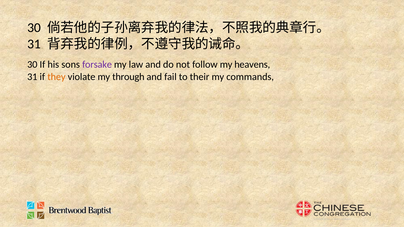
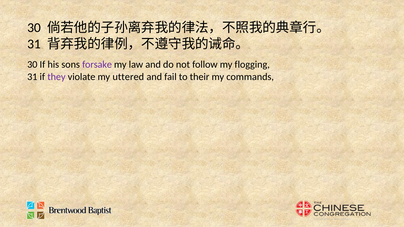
heavens: heavens -> flogging
they colour: orange -> purple
through: through -> uttered
